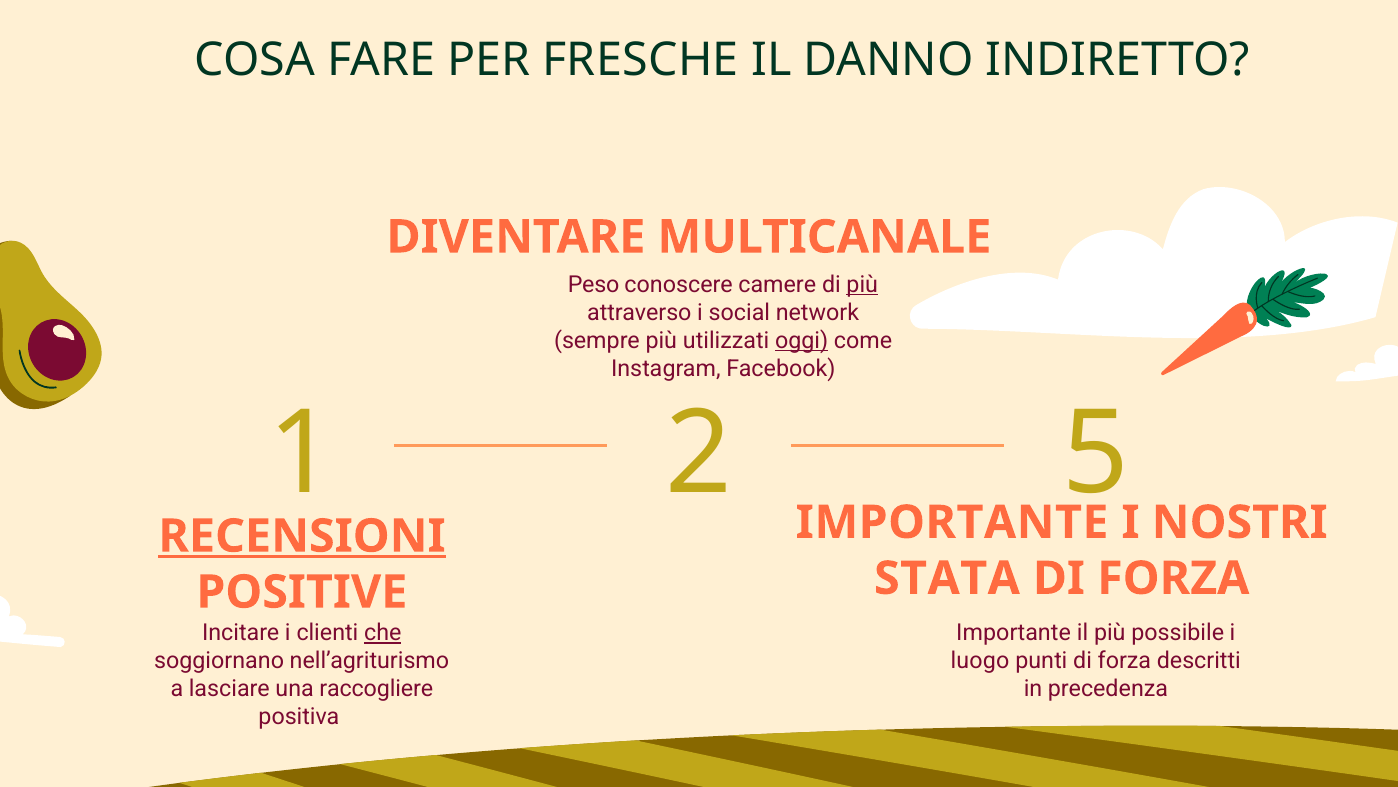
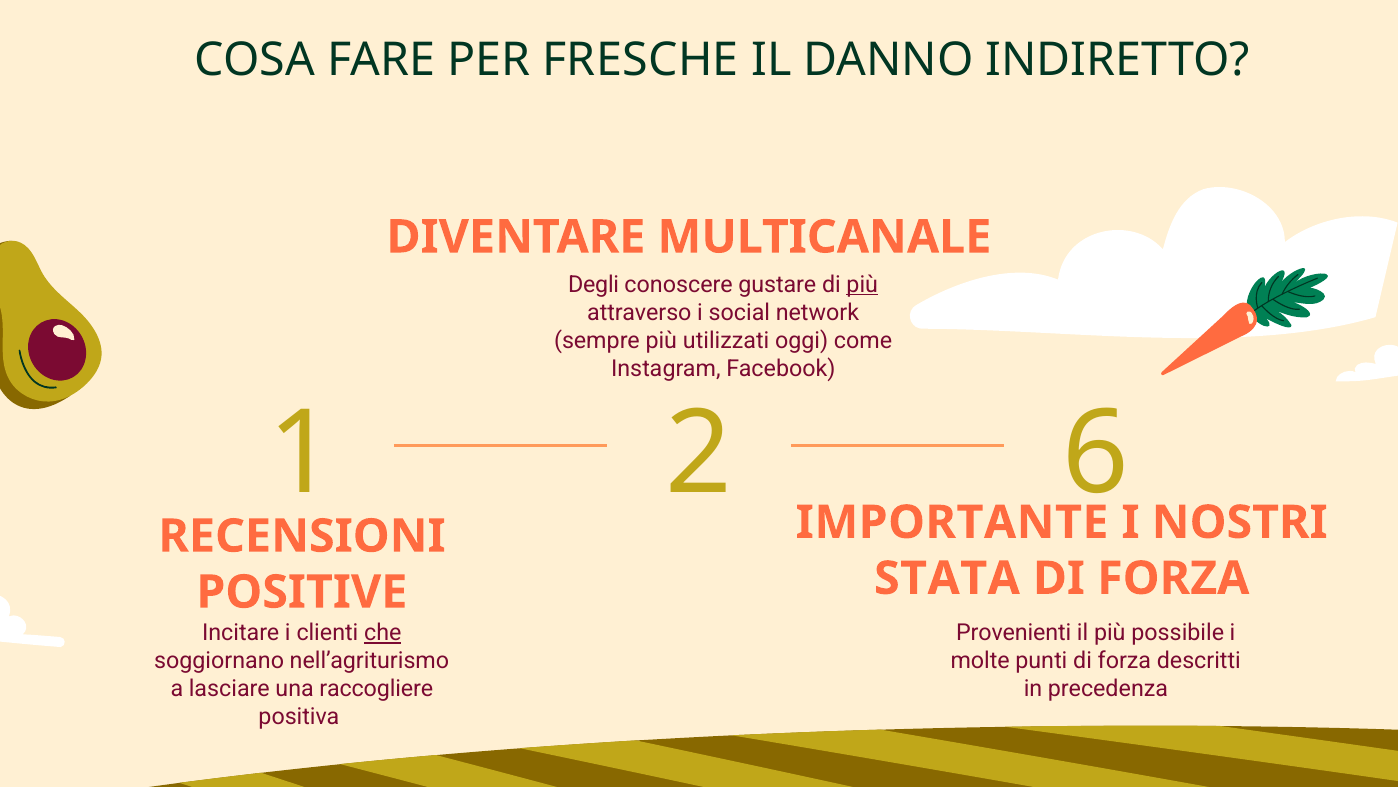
Peso: Peso -> Degli
camere: camere -> gustare
oggi underline: present -> none
5: 5 -> 6
RECENSIONI underline: present -> none
Importante at (1014, 633): Importante -> Provenienti
luogo: luogo -> molte
